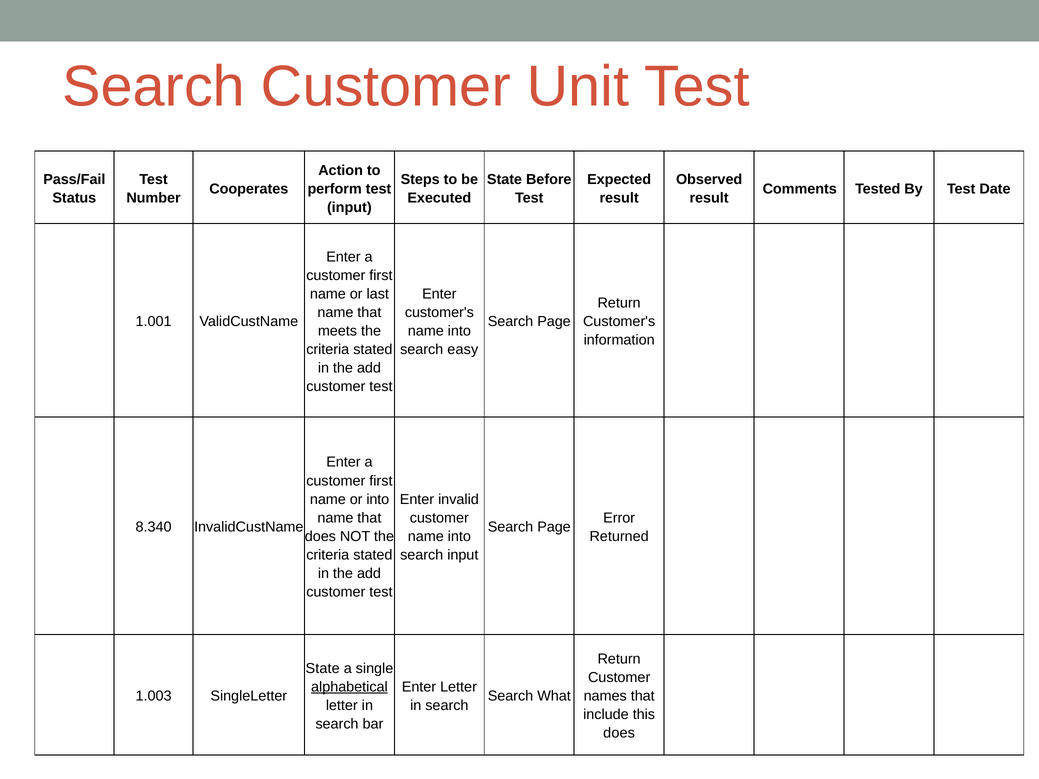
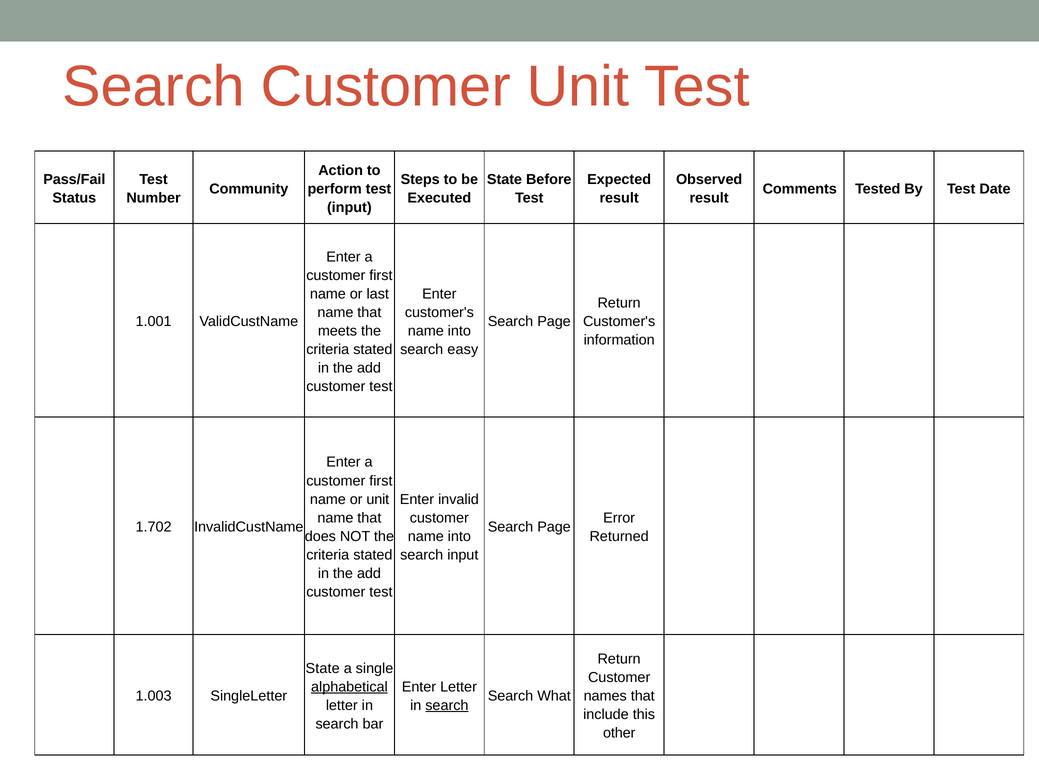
Cooperates: Cooperates -> Community
or into: into -> unit
8.340: 8.340 -> 1.702
search at (447, 706) underline: none -> present
does at (619, 733): does -> other
